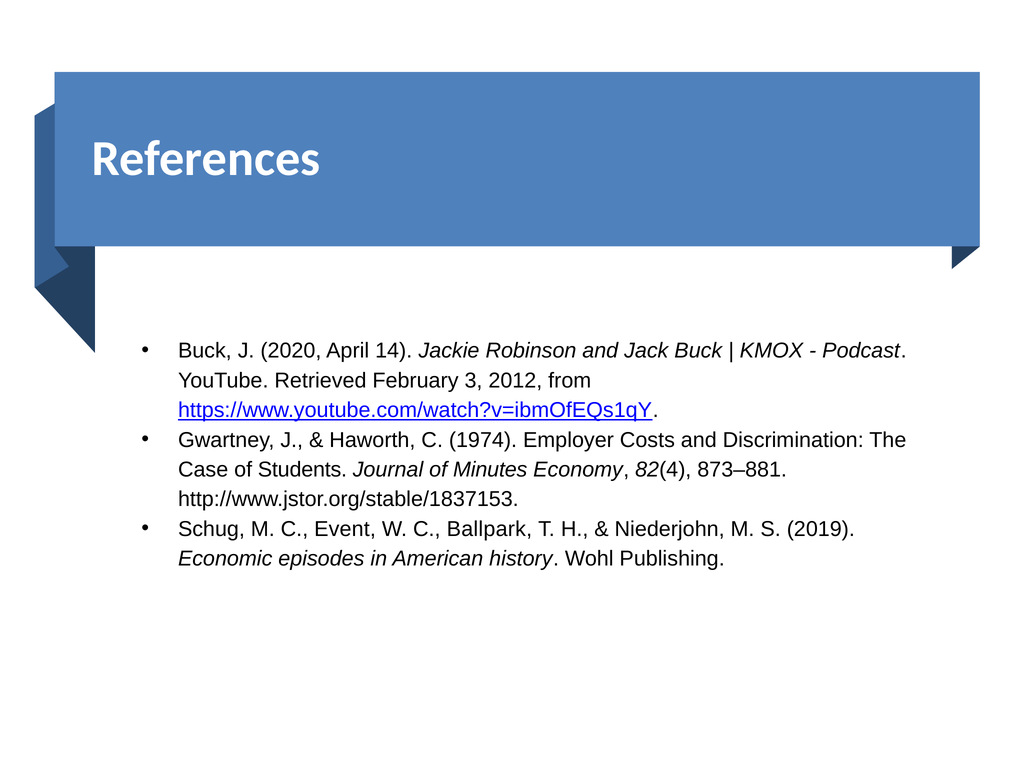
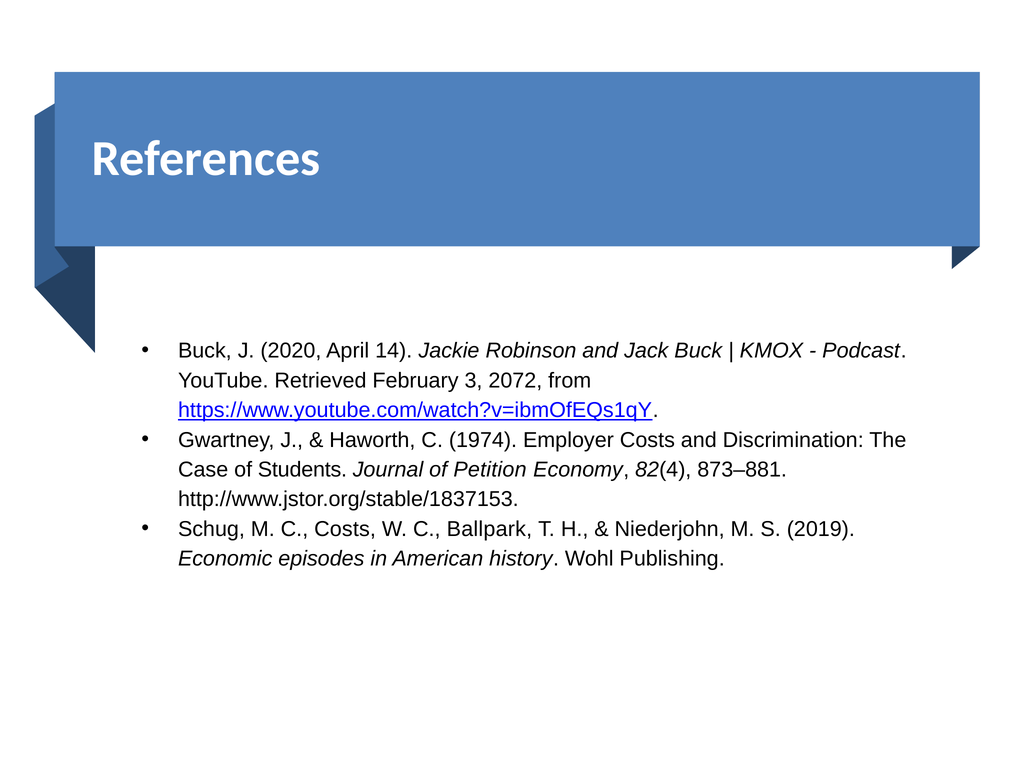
2012: 2012 -> 2072
Minutes: Minutes -> Petition
C Event: Event -> Costs
